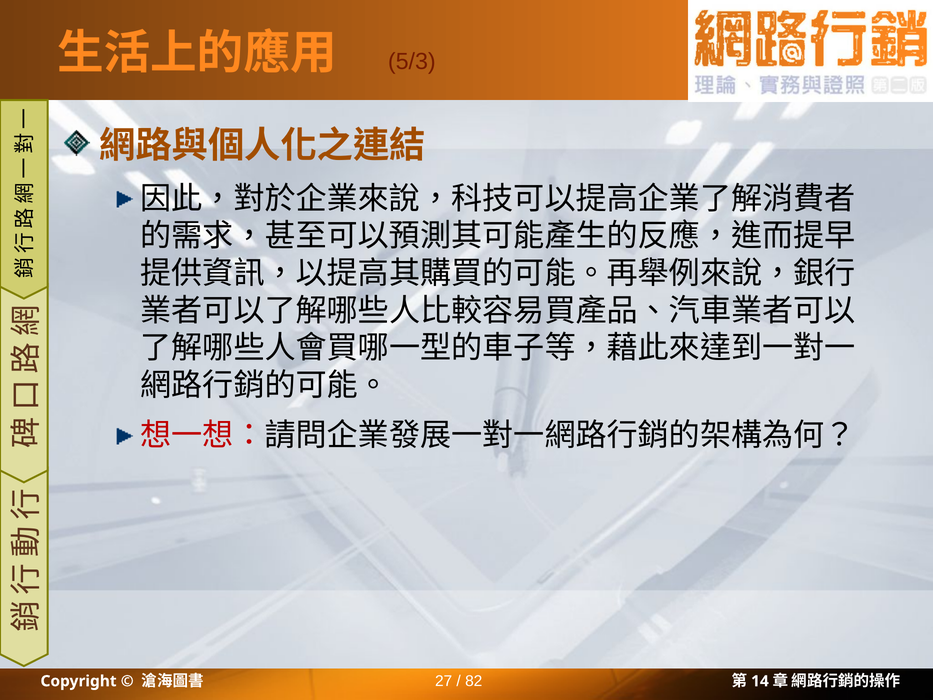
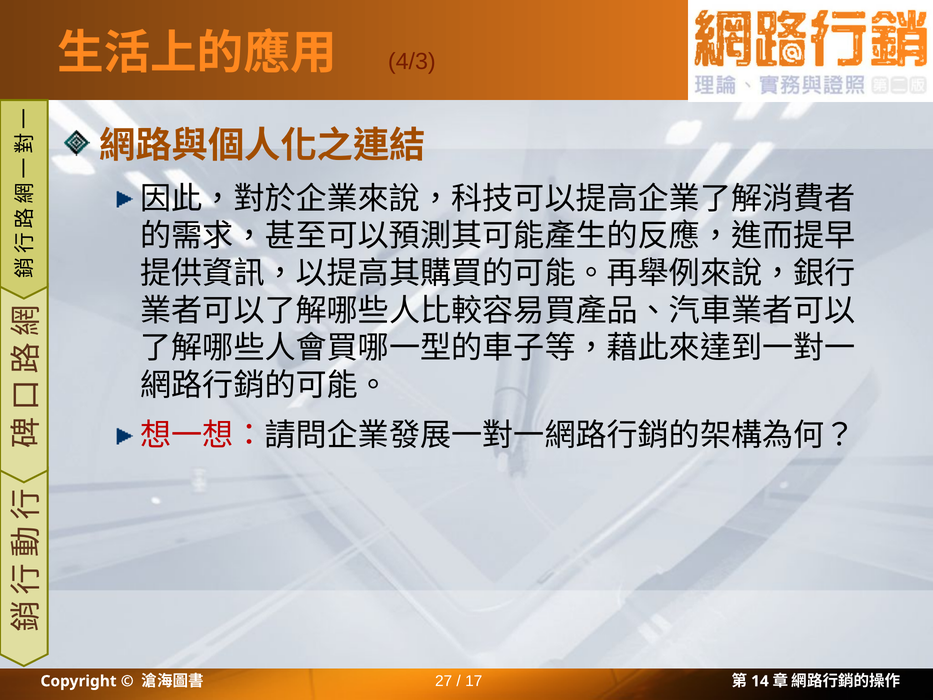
5/3: 5/3 -> 4/3
82: 82 -> 17
